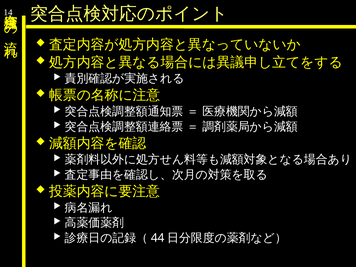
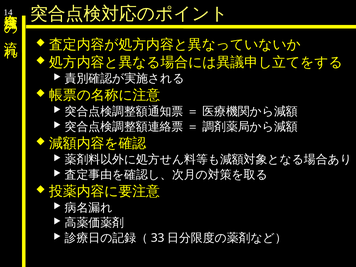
44: 44 -> 33
